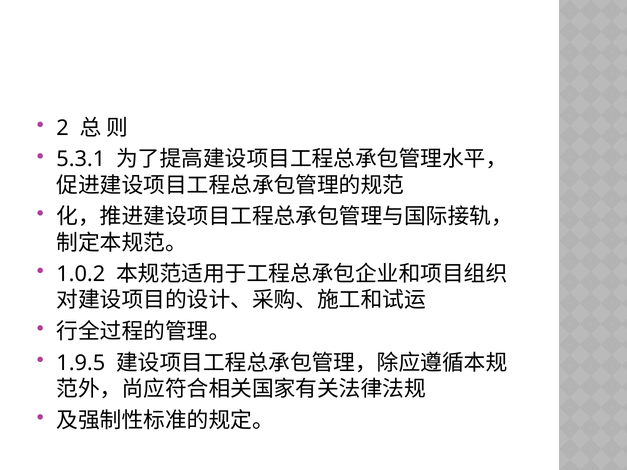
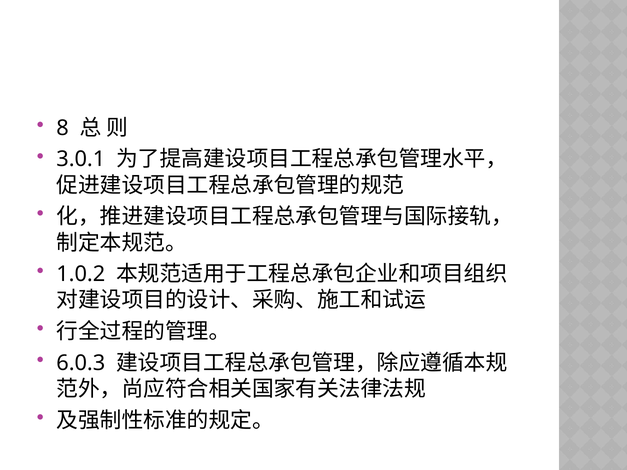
2: 2 -> 8
5.3.1: 5.3.1 -> 3.0.1
1.9.5: 1.9.5 -> 6.0.3
